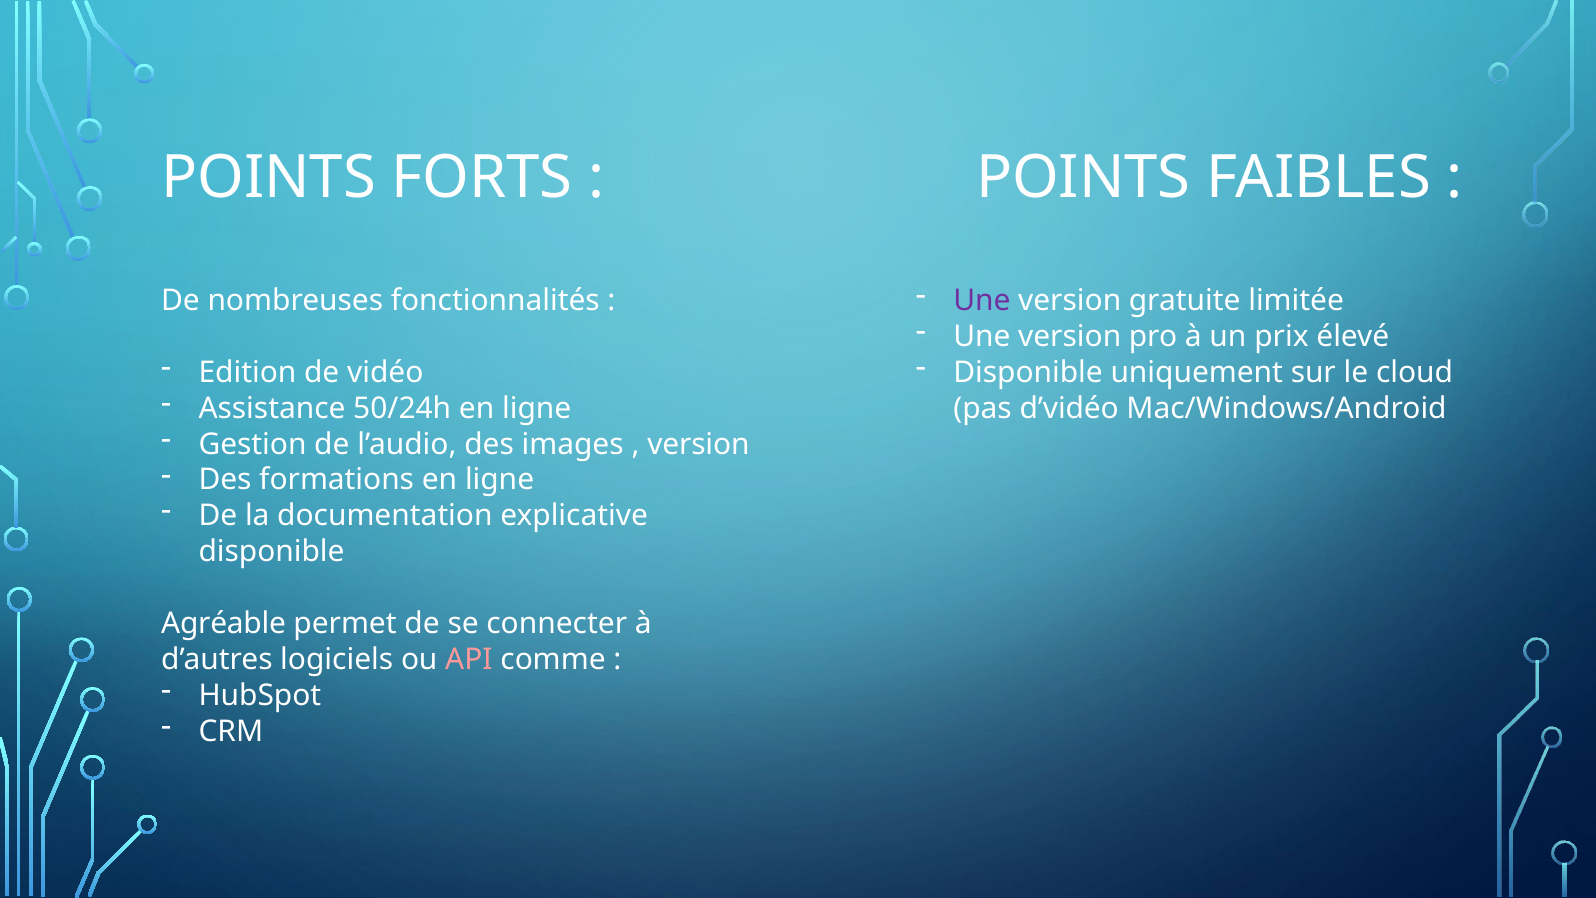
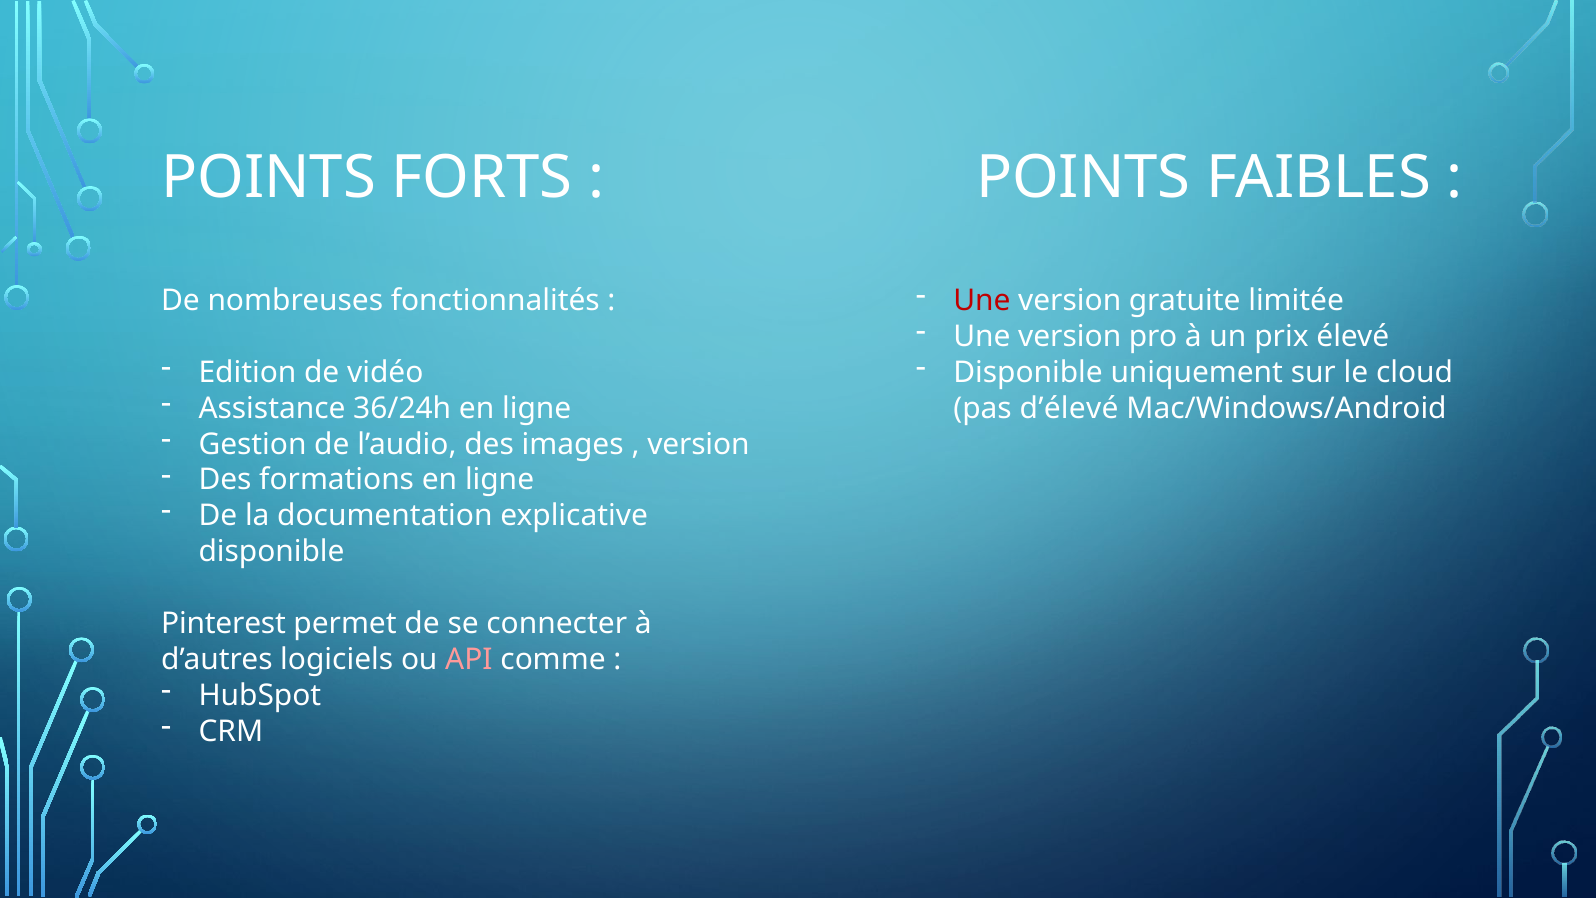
Une at (982, 300) colour: purple -> red
50/24h: 50/24h -> 36/24h
d’vidéo: d’vidéo -> d’élevé
Agréable: Agréable -> Pinterest
